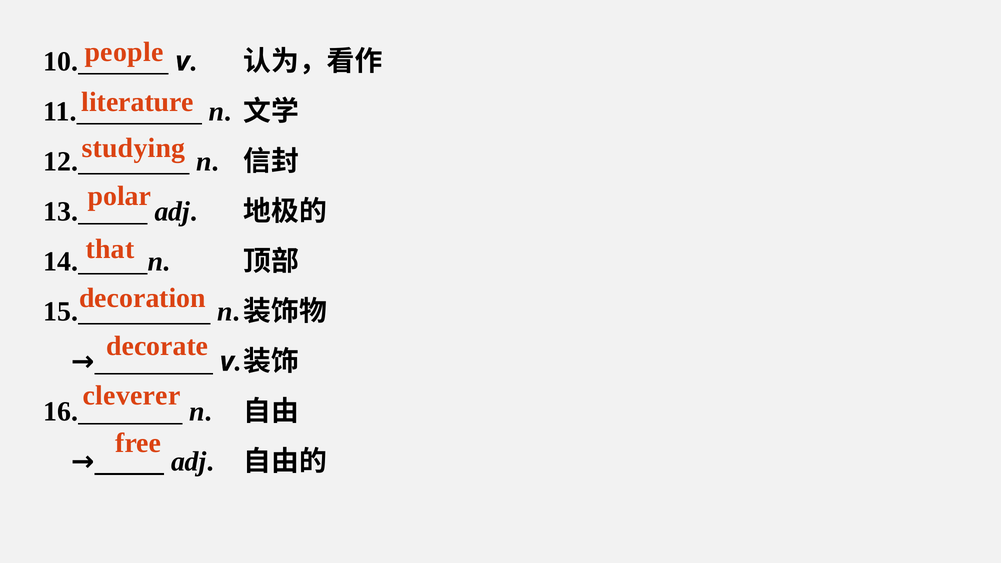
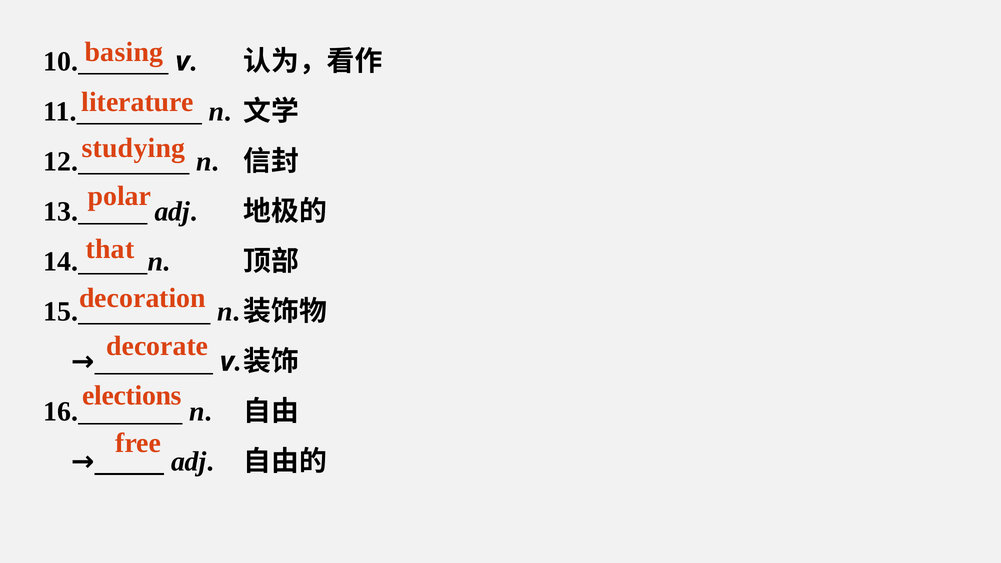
people: people -> basing
cleverer: cleverer -> elections
